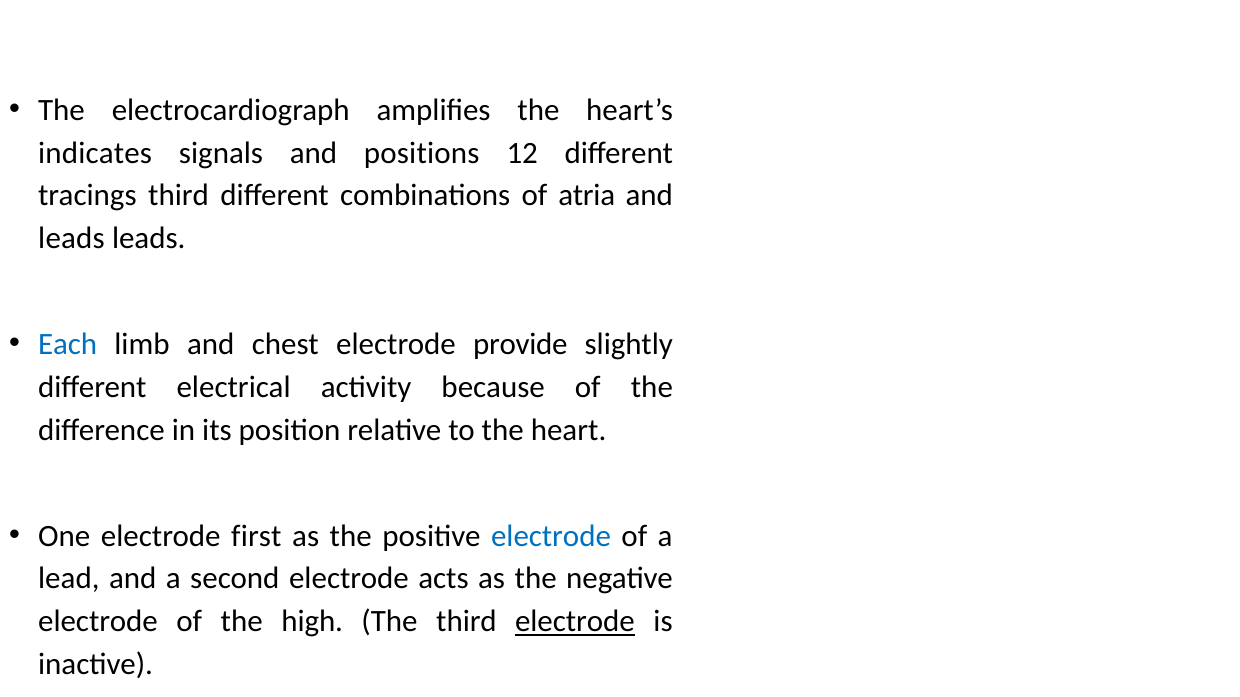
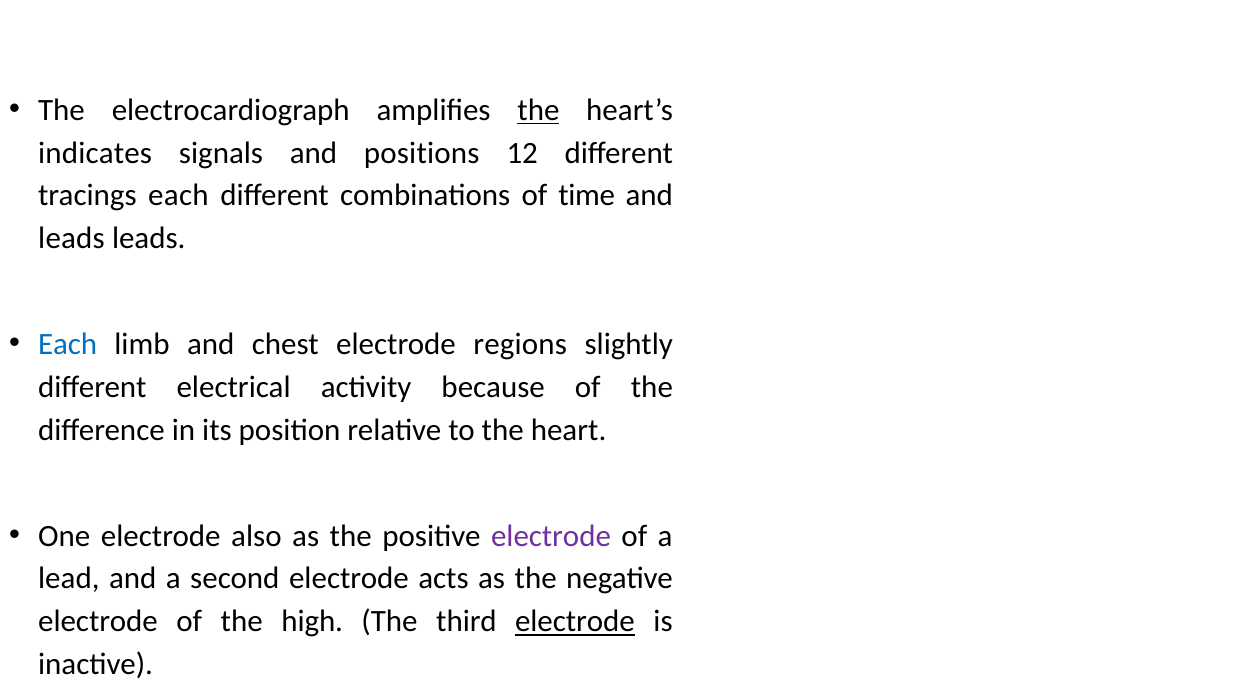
the at (538, 110) underline: none -> present
tracings third: third -> each
atria: atria -> time
provide: provide -> regions
first: first -> also
electrode at (551, 536) colour: blue -> purple
